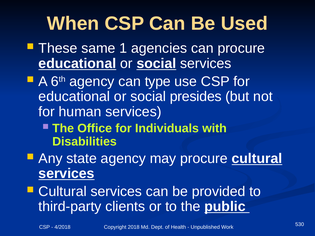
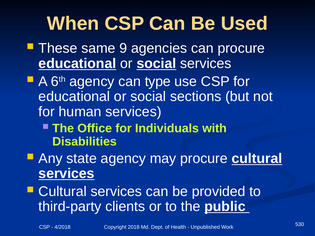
1: 1 -> 9
presides: presides -> sections
